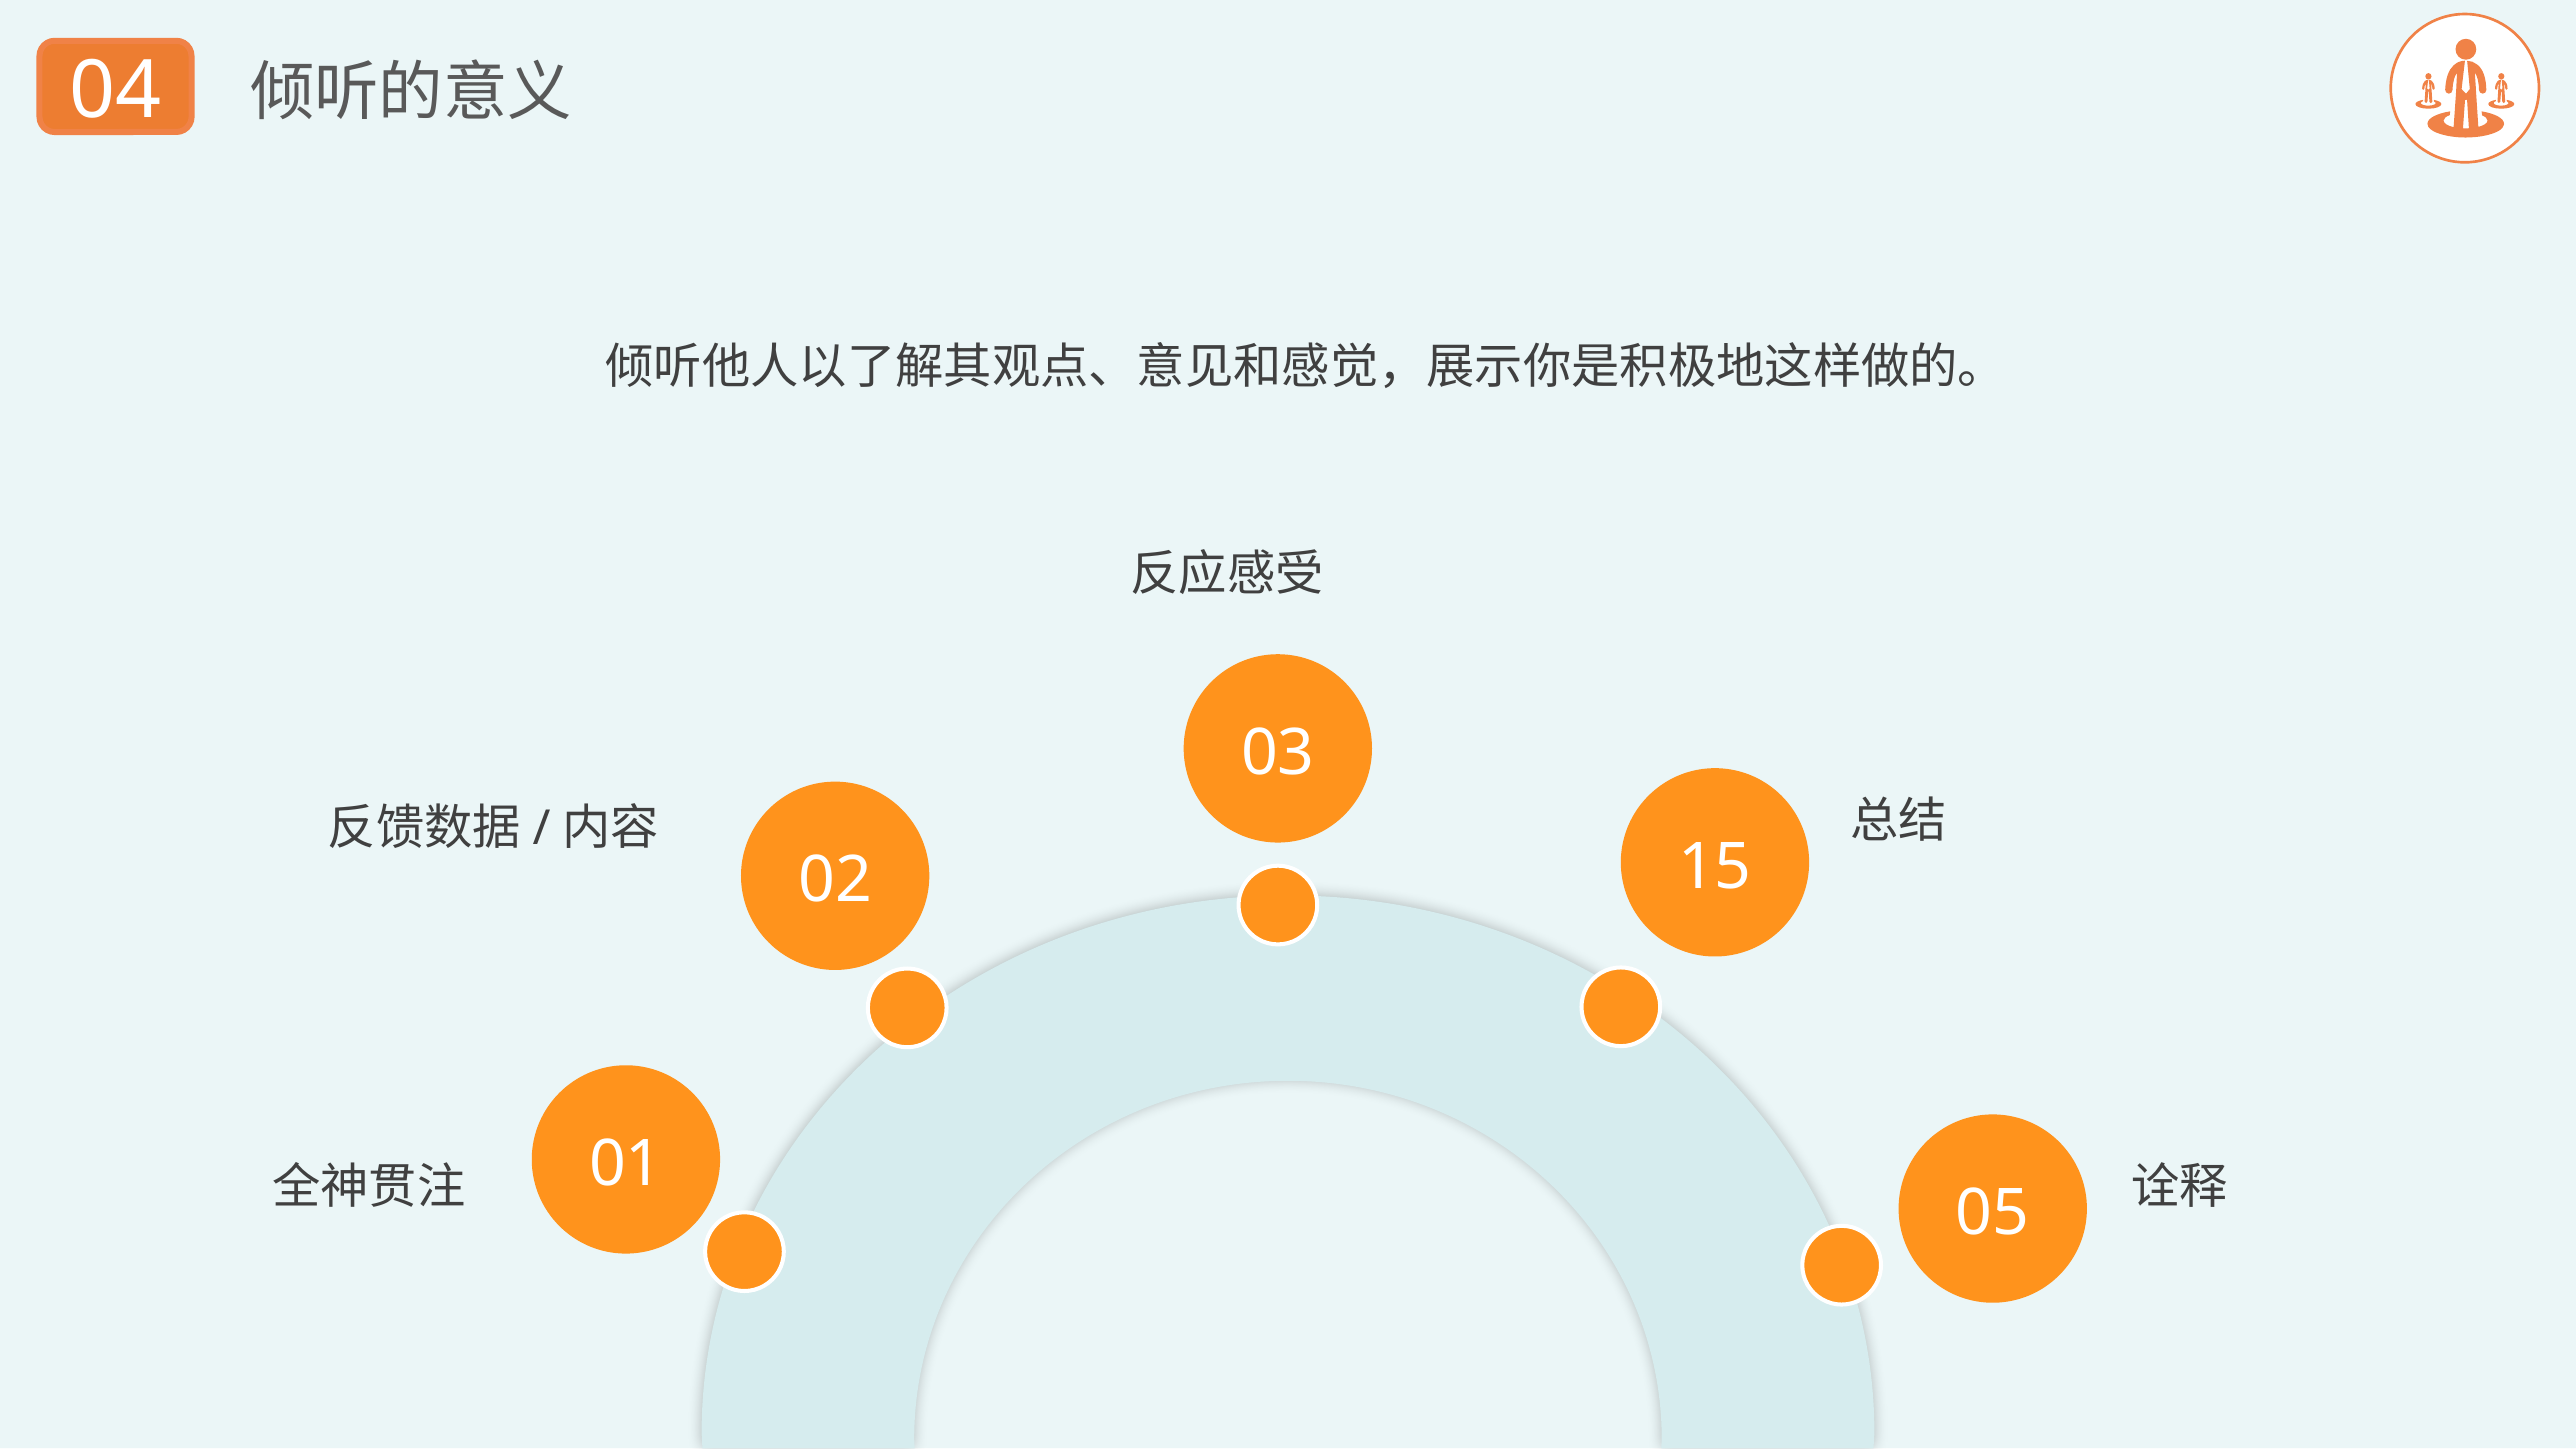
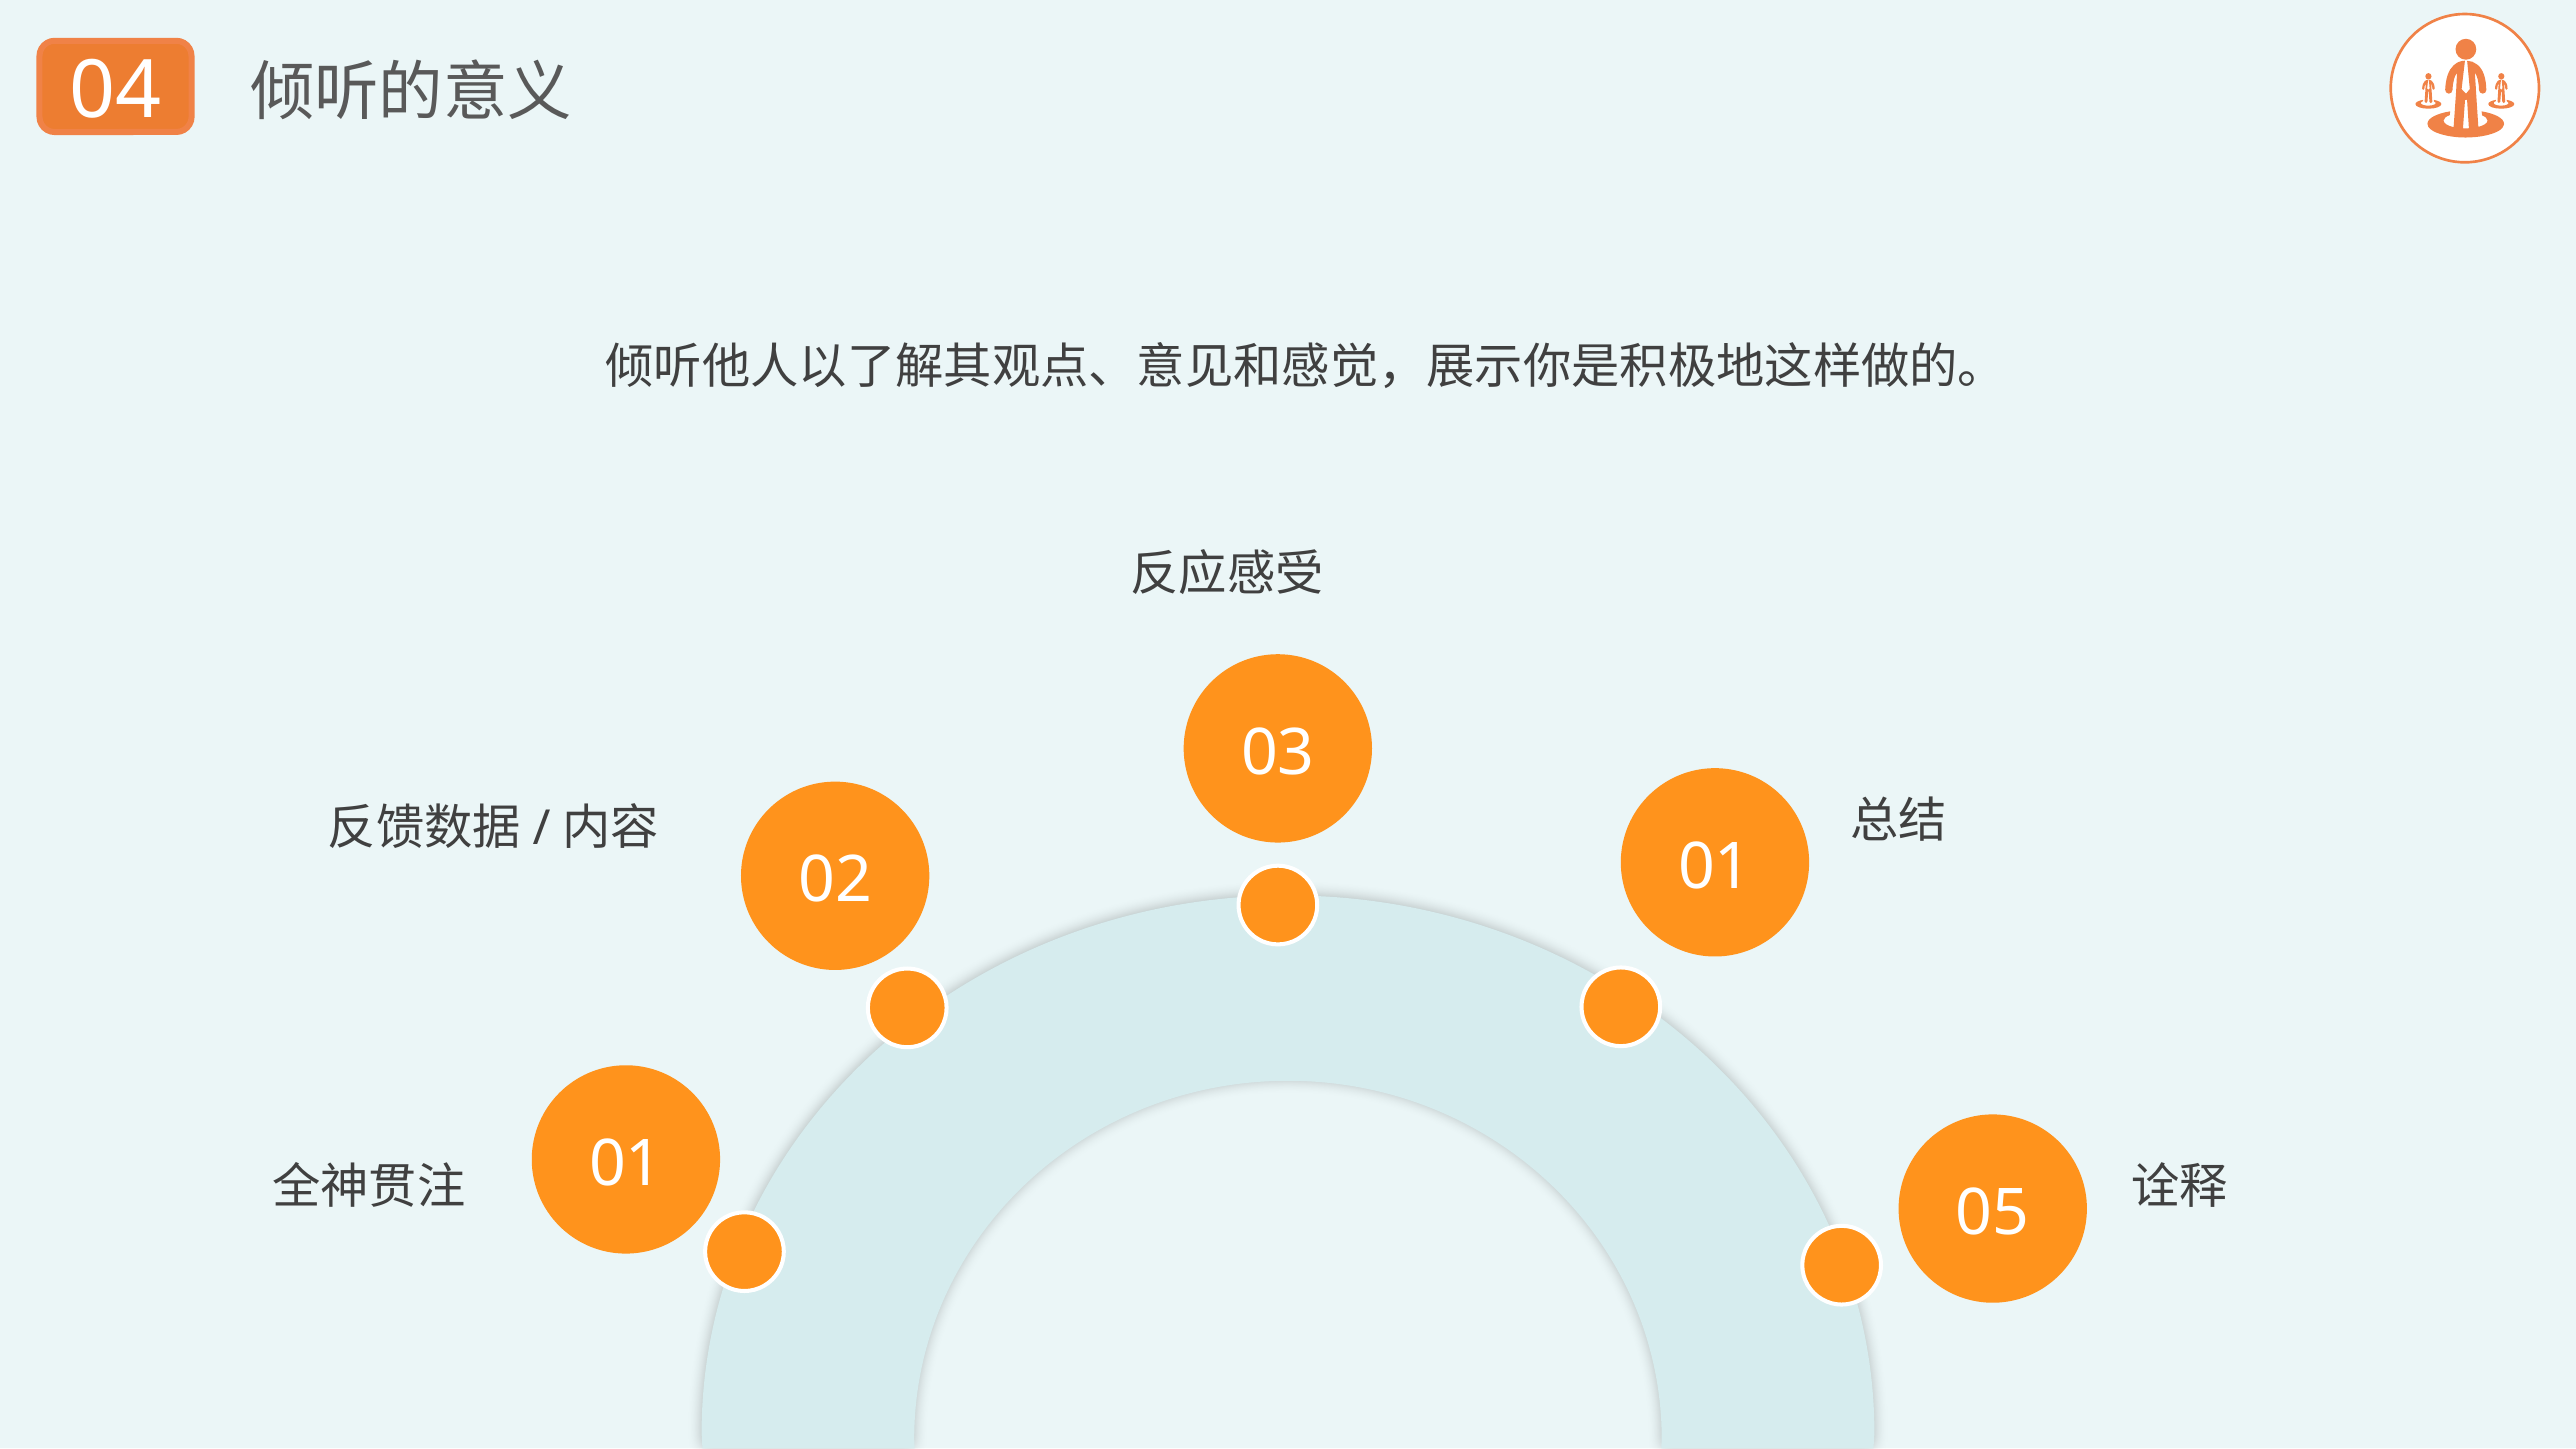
02 15: 15 -> 01
